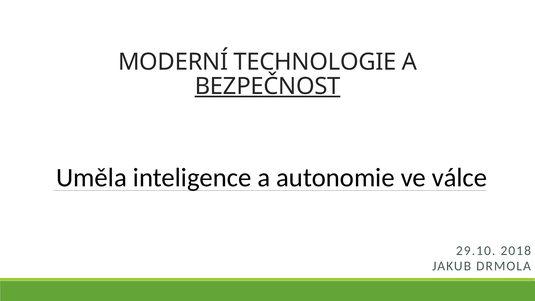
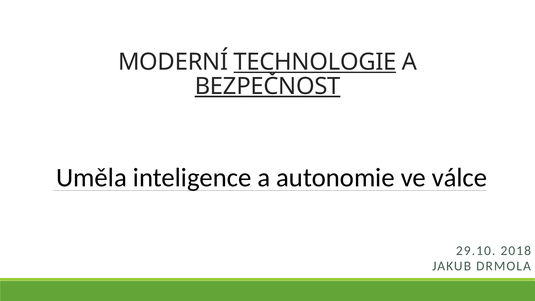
TECHNOLOGIE underline: none -> present
